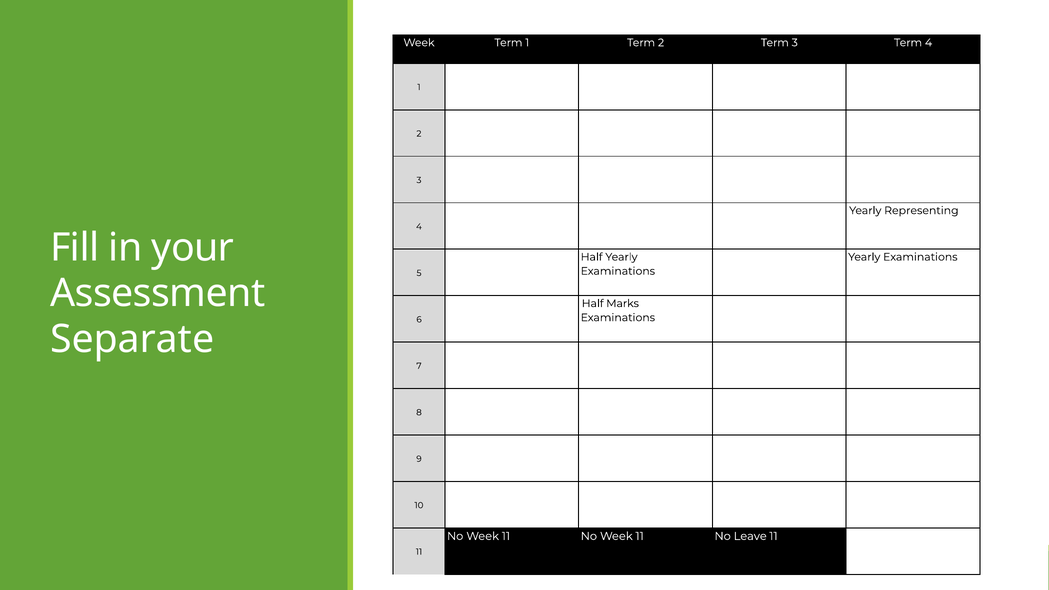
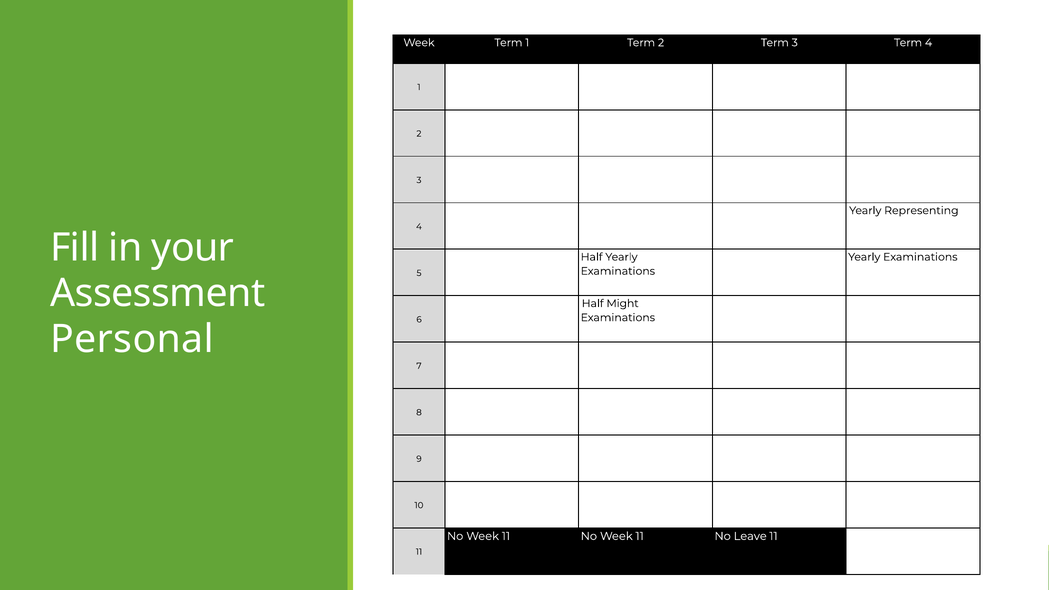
Marks: Marks -> Might
Separate: Separate -> Personal
